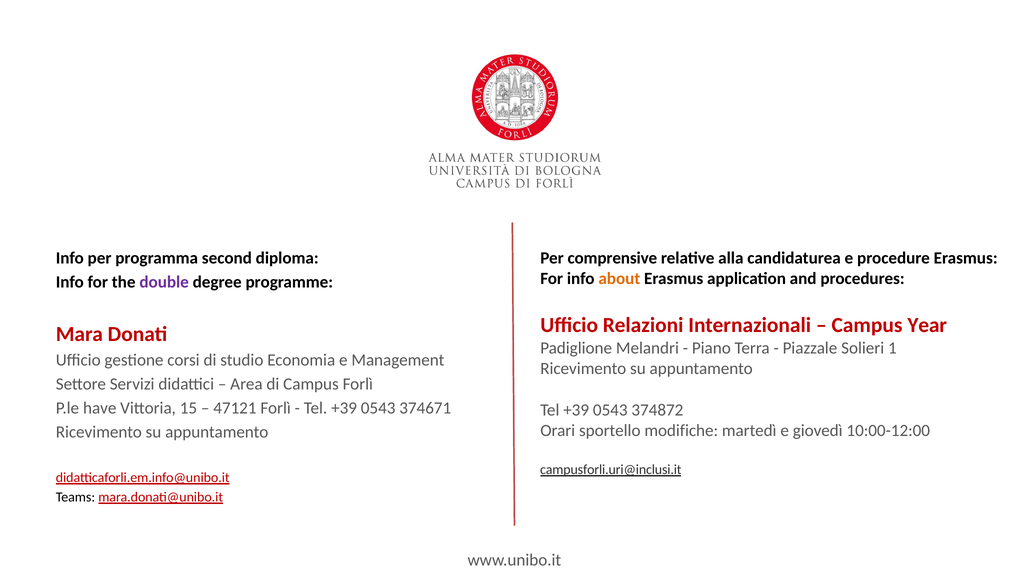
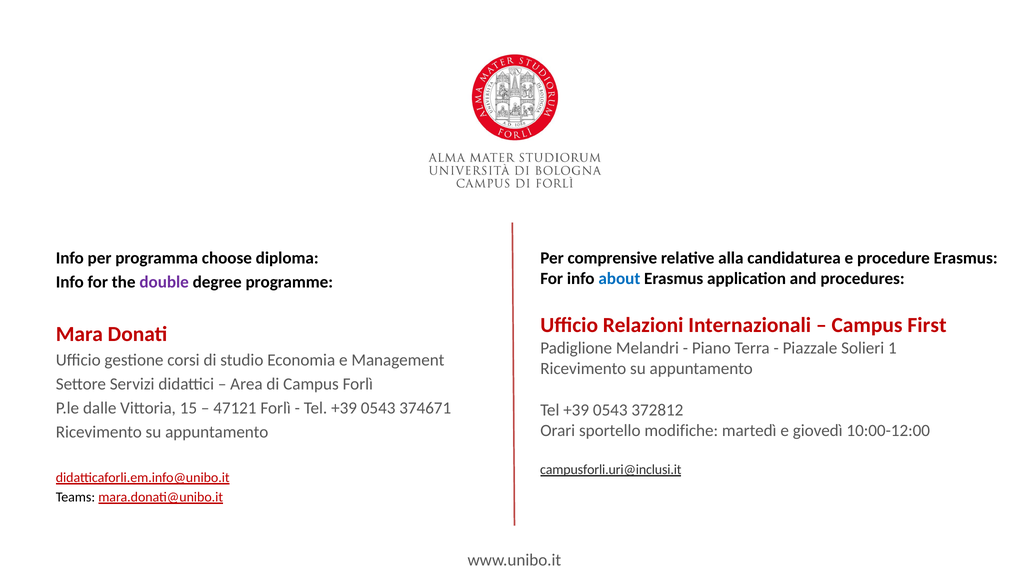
second: second -> choose
about colour: orange -> blue
Year: Year -> First
have: have -> dalle
374872: 374872 -> 372812
